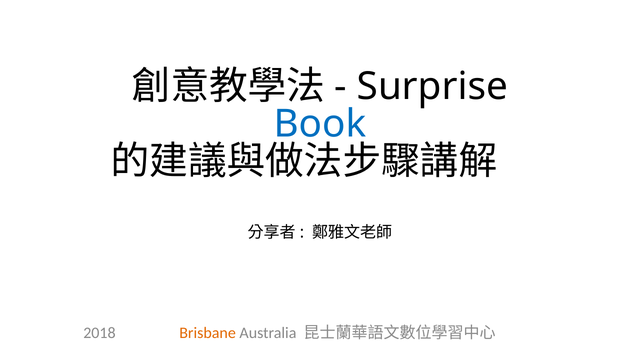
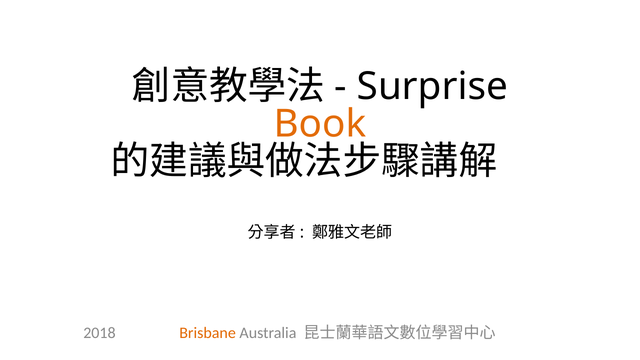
Book colour: blue -> orange
